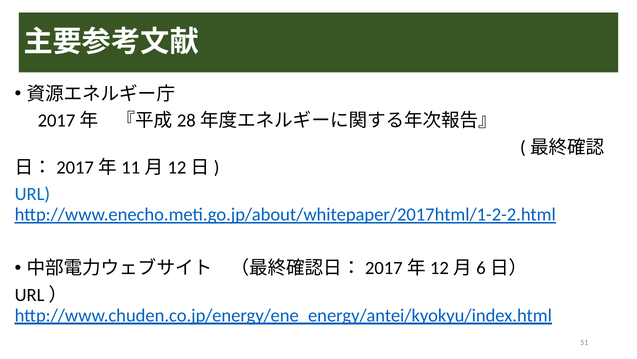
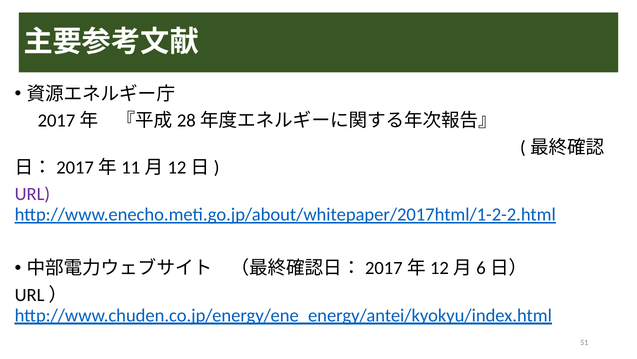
URL colour: blue -> purple
